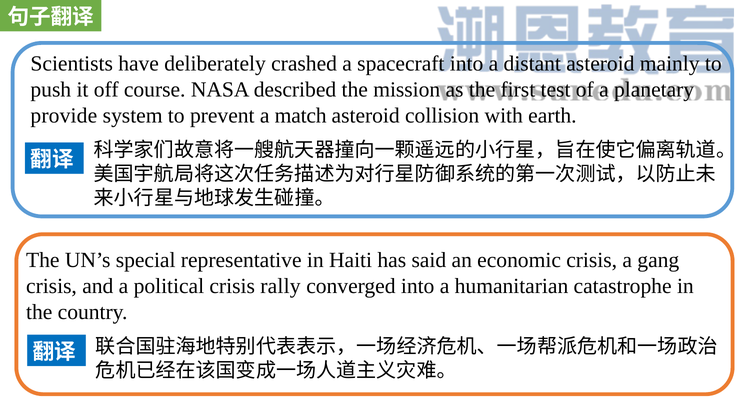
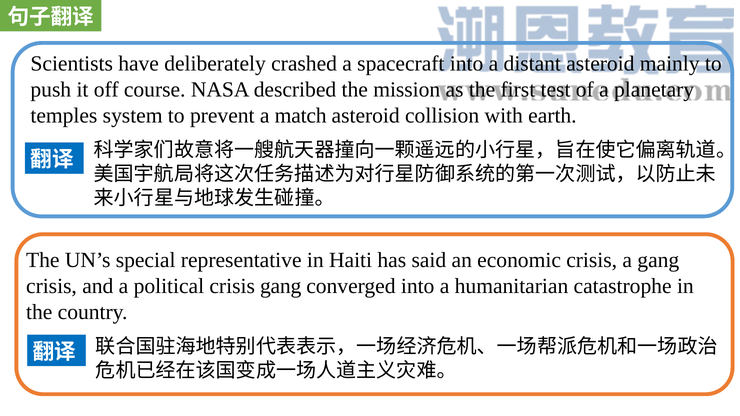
provide: provide -> temples
crisis rally: rally -> gang
